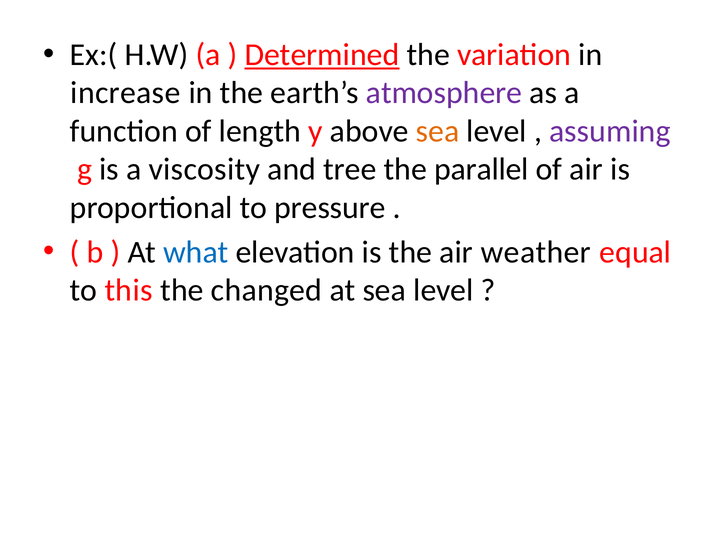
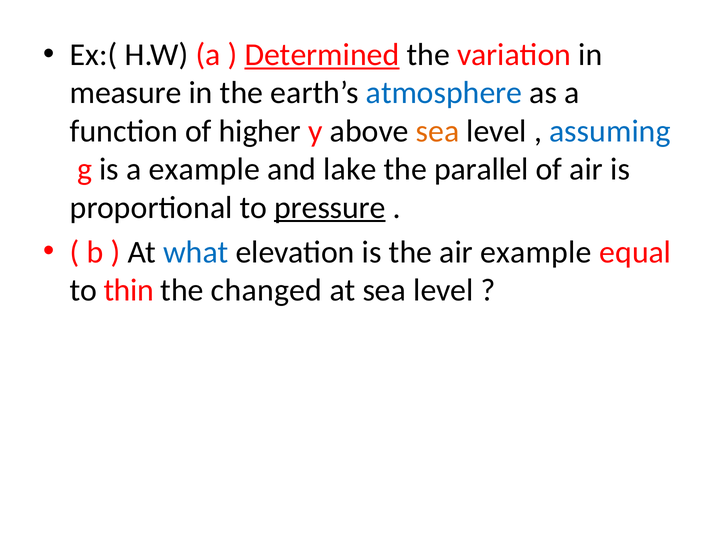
increase: increase -> measure
atmosphere colour: purple -> blue
length: length -> higher
assuming colour: purple -> blue
a viscosity: viscosity -> example
tree: tree -> lake
pressure underline: none -> present
air weather: weather -> example
this: this -> thin
